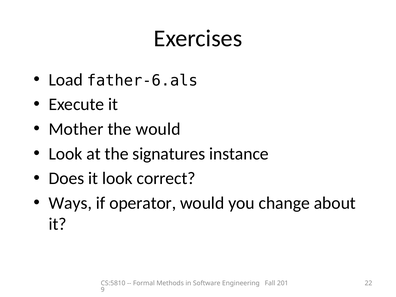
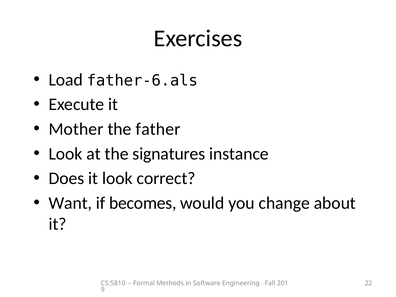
the would: would -> father
Ways: Ways -> Want
operator: operator -> becomes
